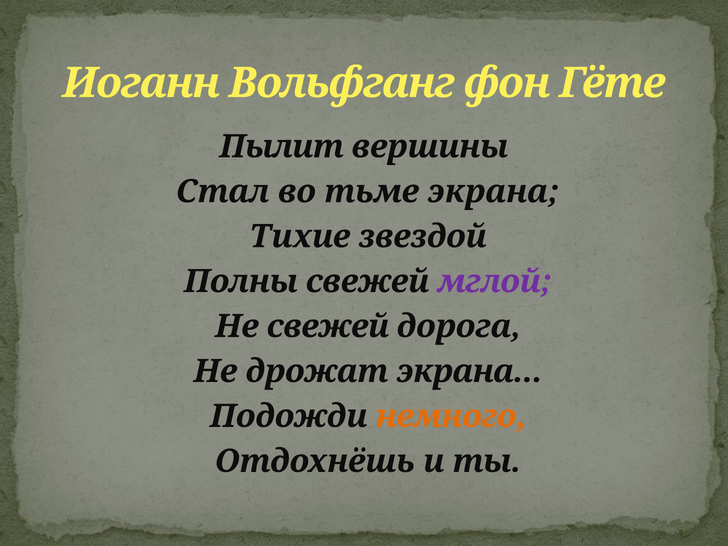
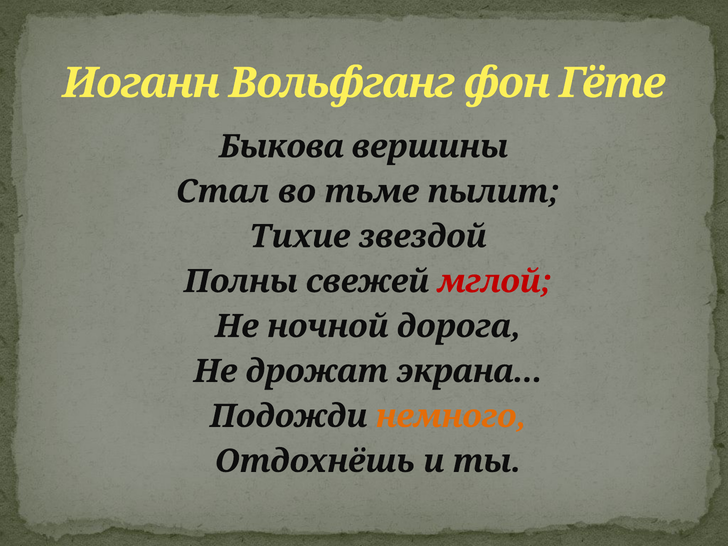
Пылит: Пылит -> Быкова
тьме экрана: экрана -> пылит
мглой colour: purple -> red
Не свежей: свежей -> ночной
